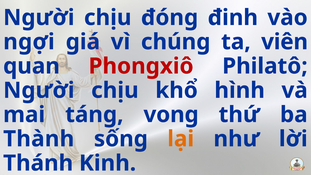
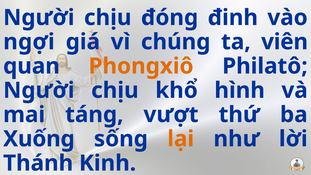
Phongxiô colour: red -> orange
vong: vong -> vượt
Thành: Thành -> Xuống
